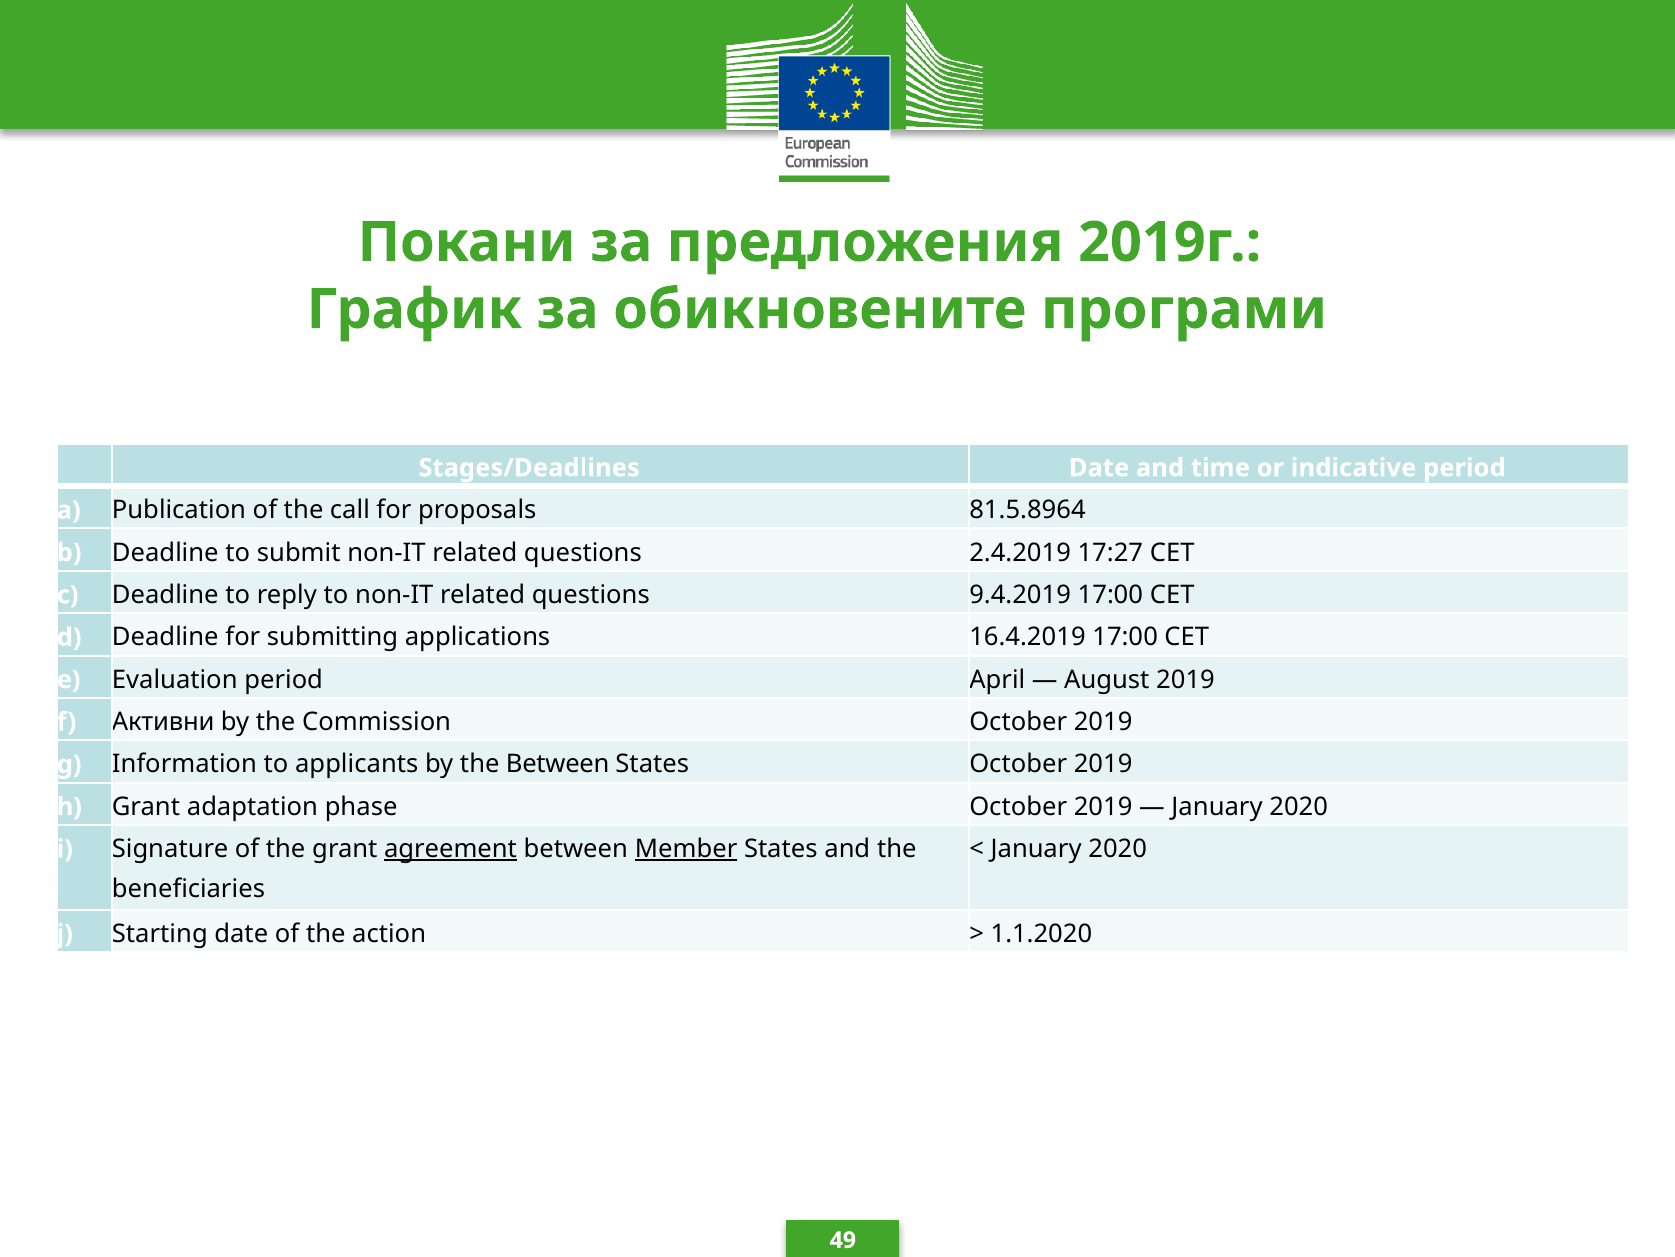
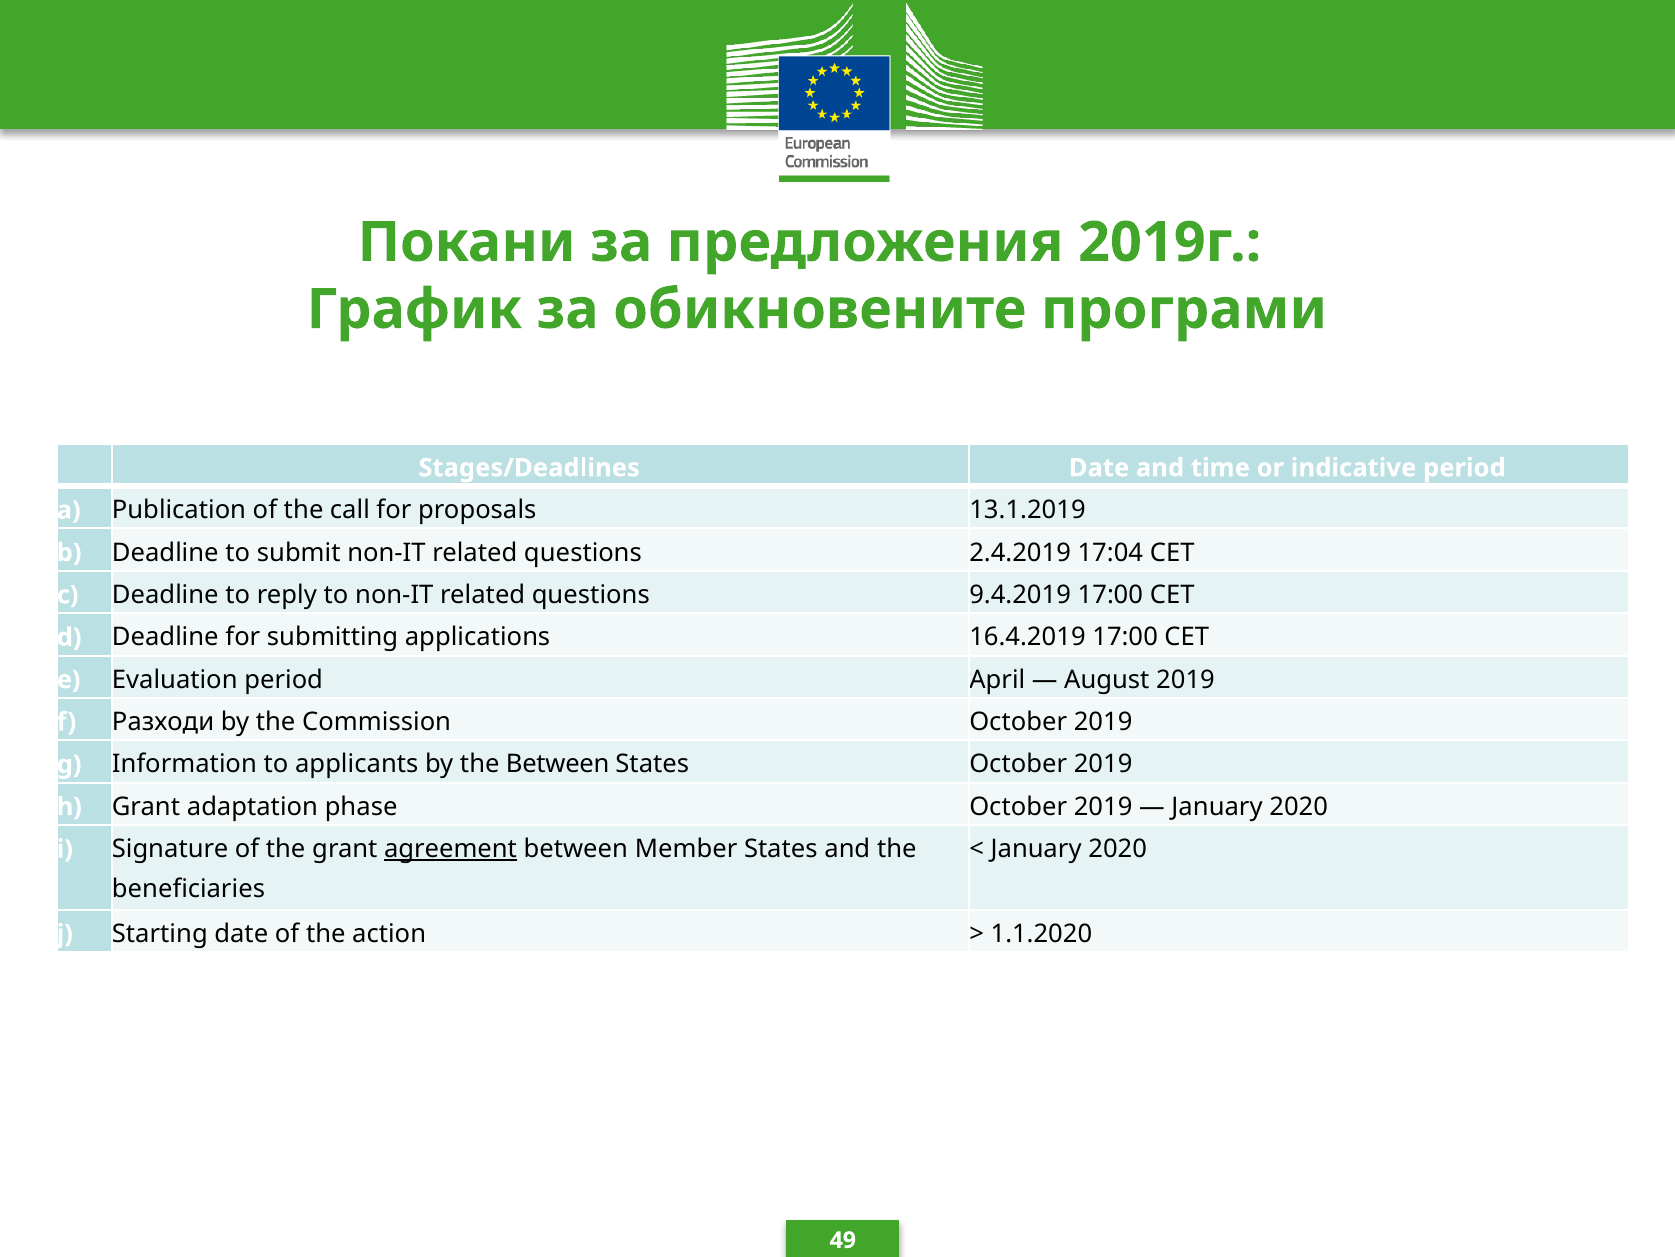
81.5.8964: 81.5.8964 -> 13.1.2019
17:27: 17:27 -> 17:04
Активни: Активни -> Разходи
Member underline: present -> none
